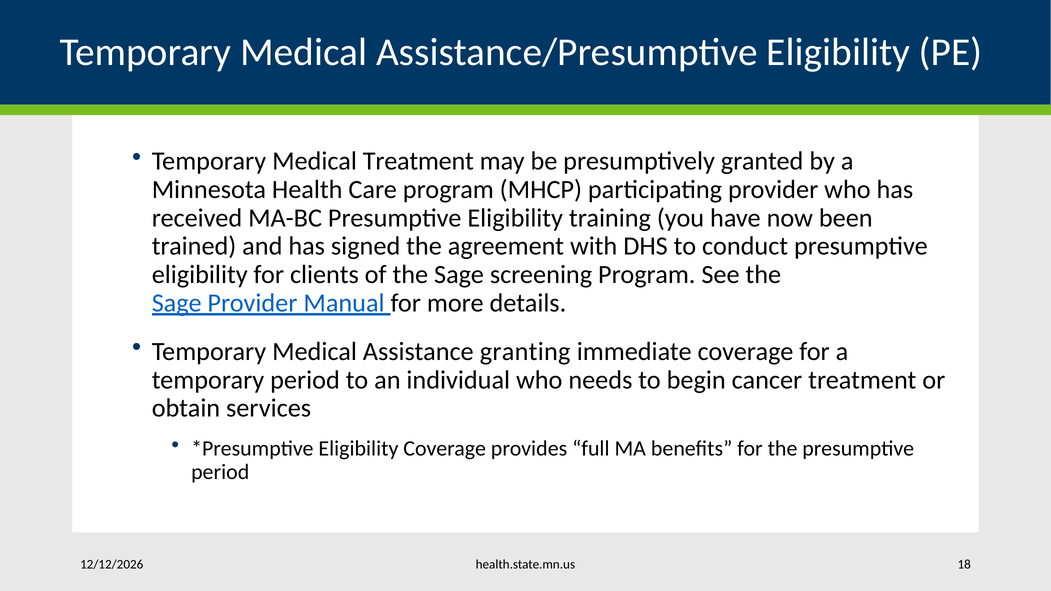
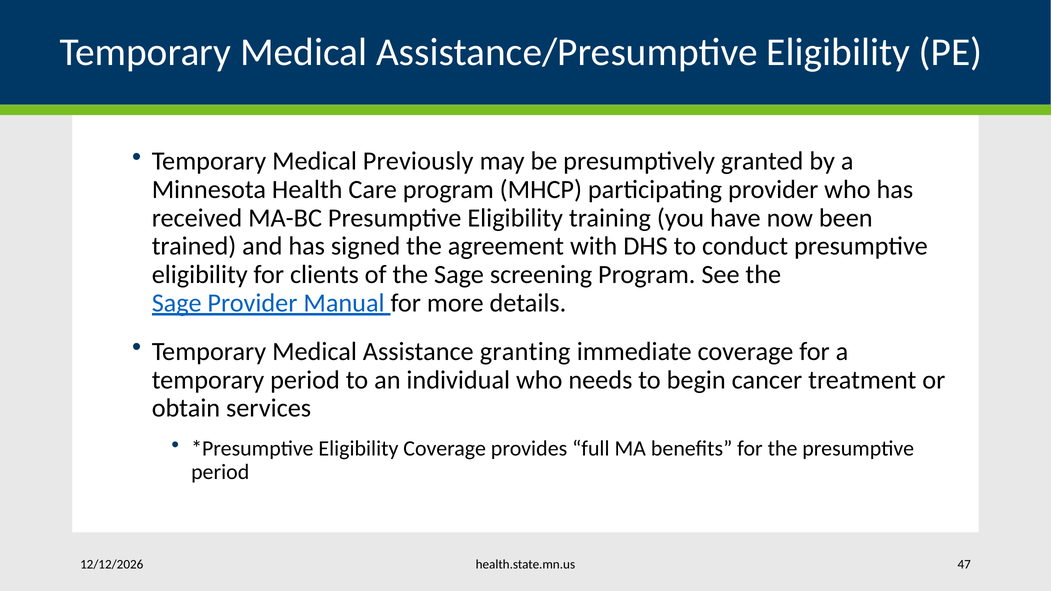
Medical Treatment: Treatment -> Previously
18: 18 -> 47
